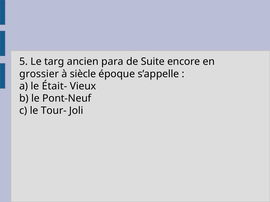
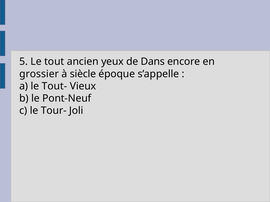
targ: targ -> tout
para: para -> yeux
Suite: Suite -> Dans
Était-: Était- -> Tout-
